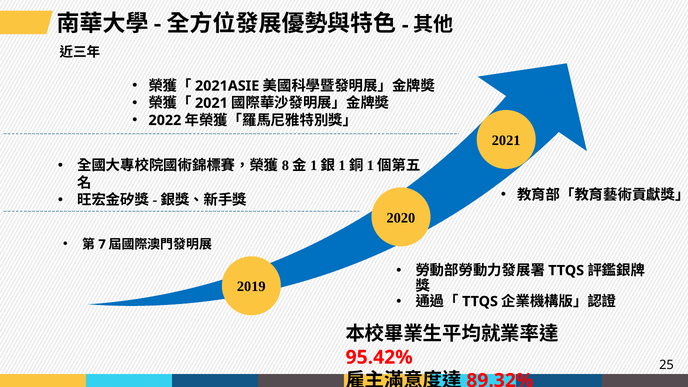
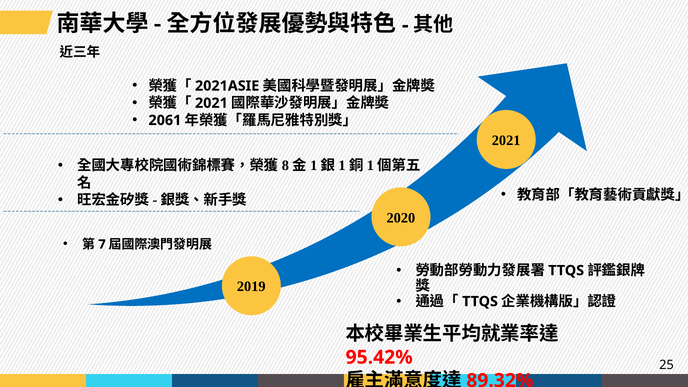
2022: 2022 -> 2061
